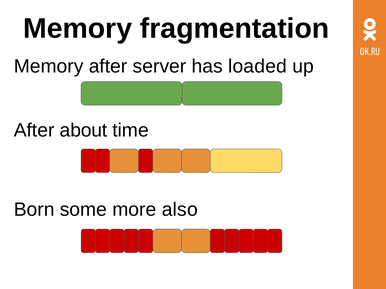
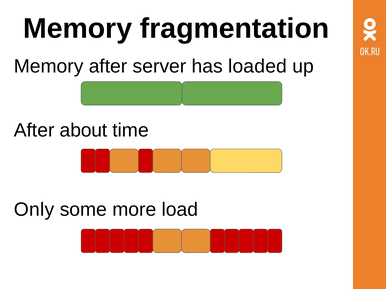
Born: Born -> Only
also: also -> load
